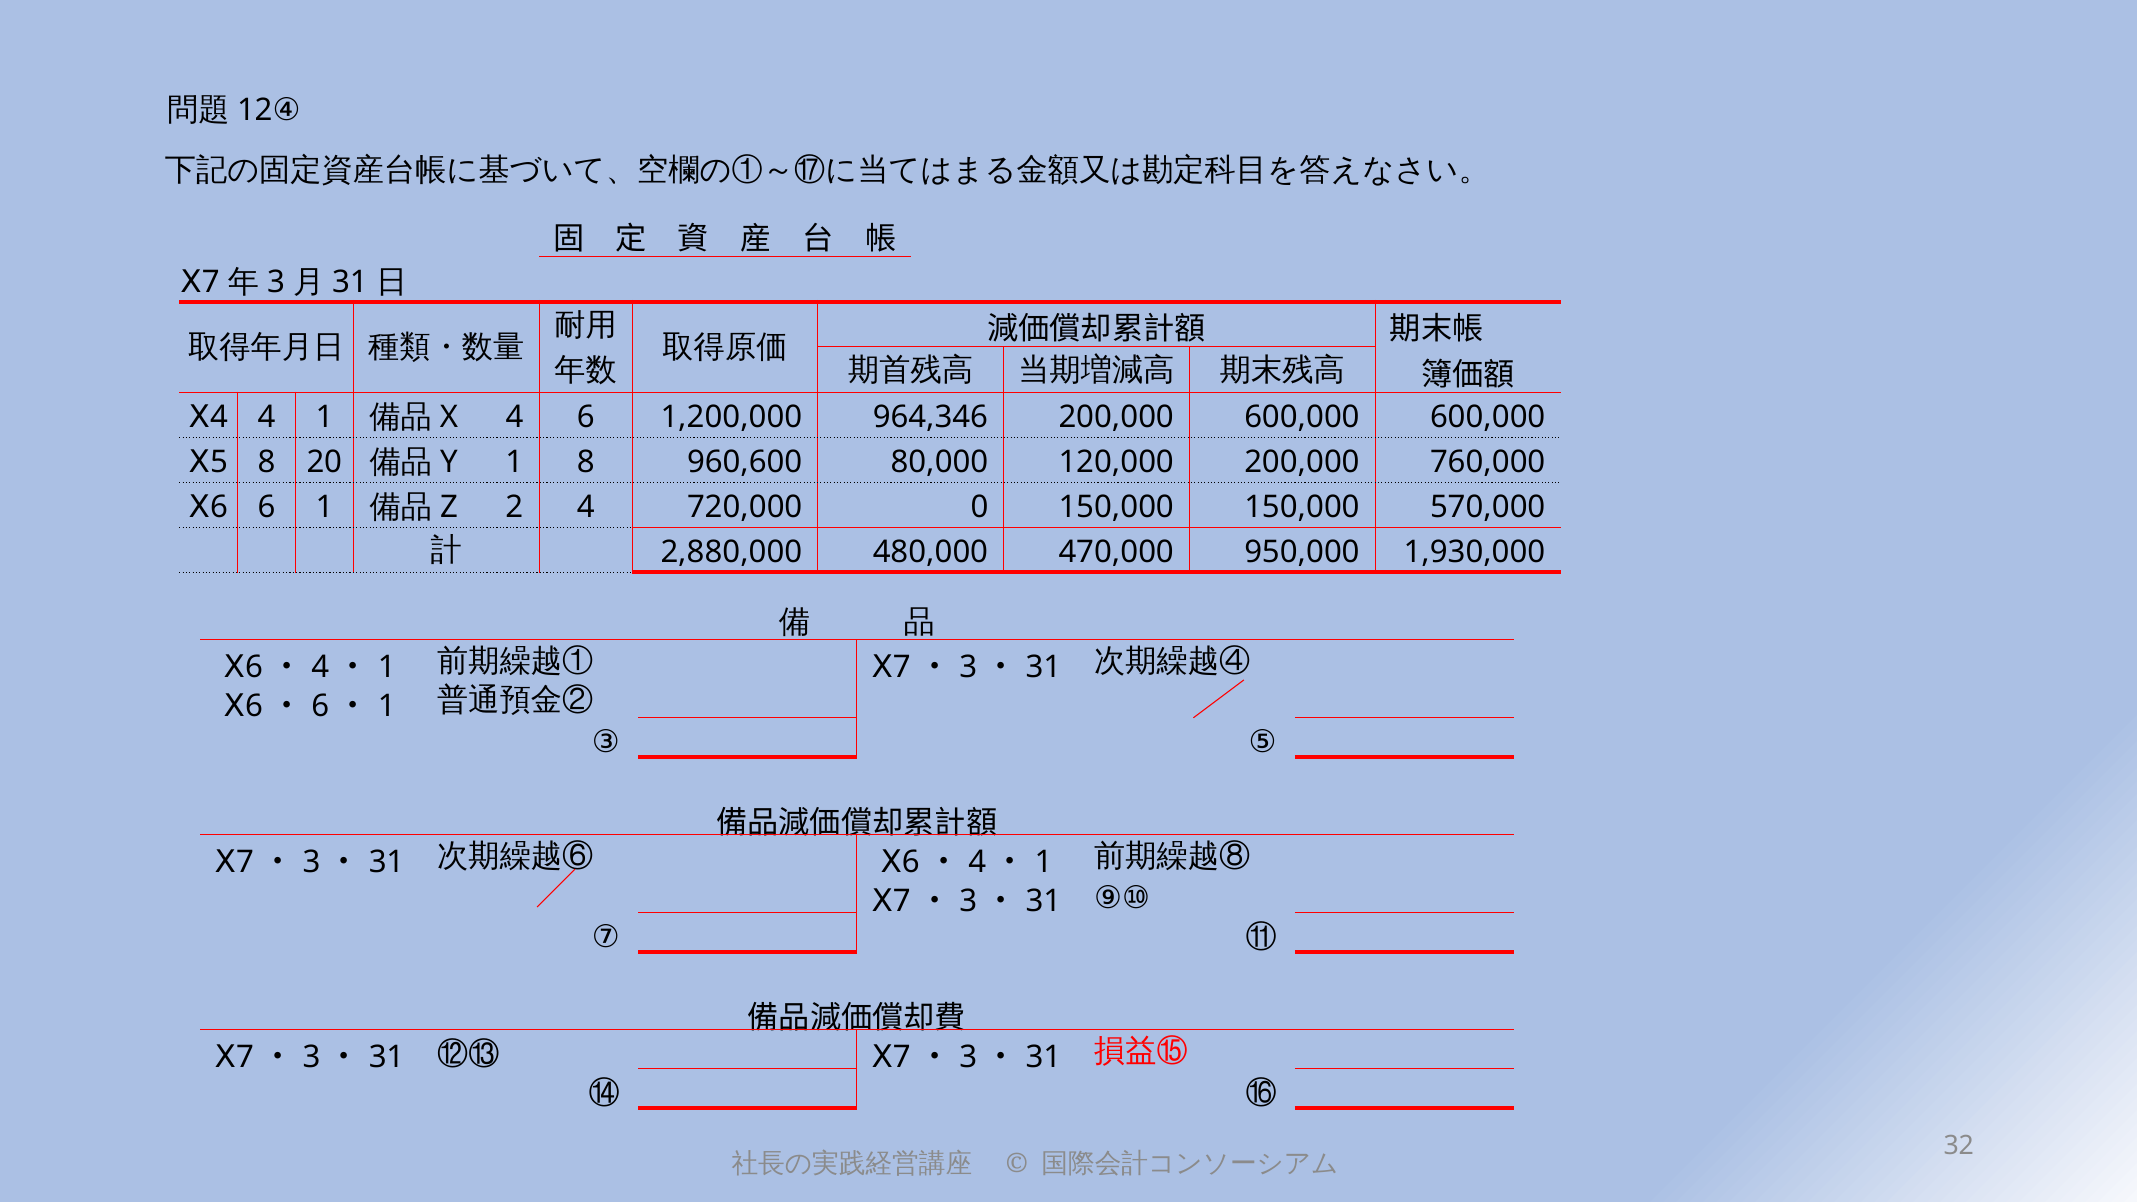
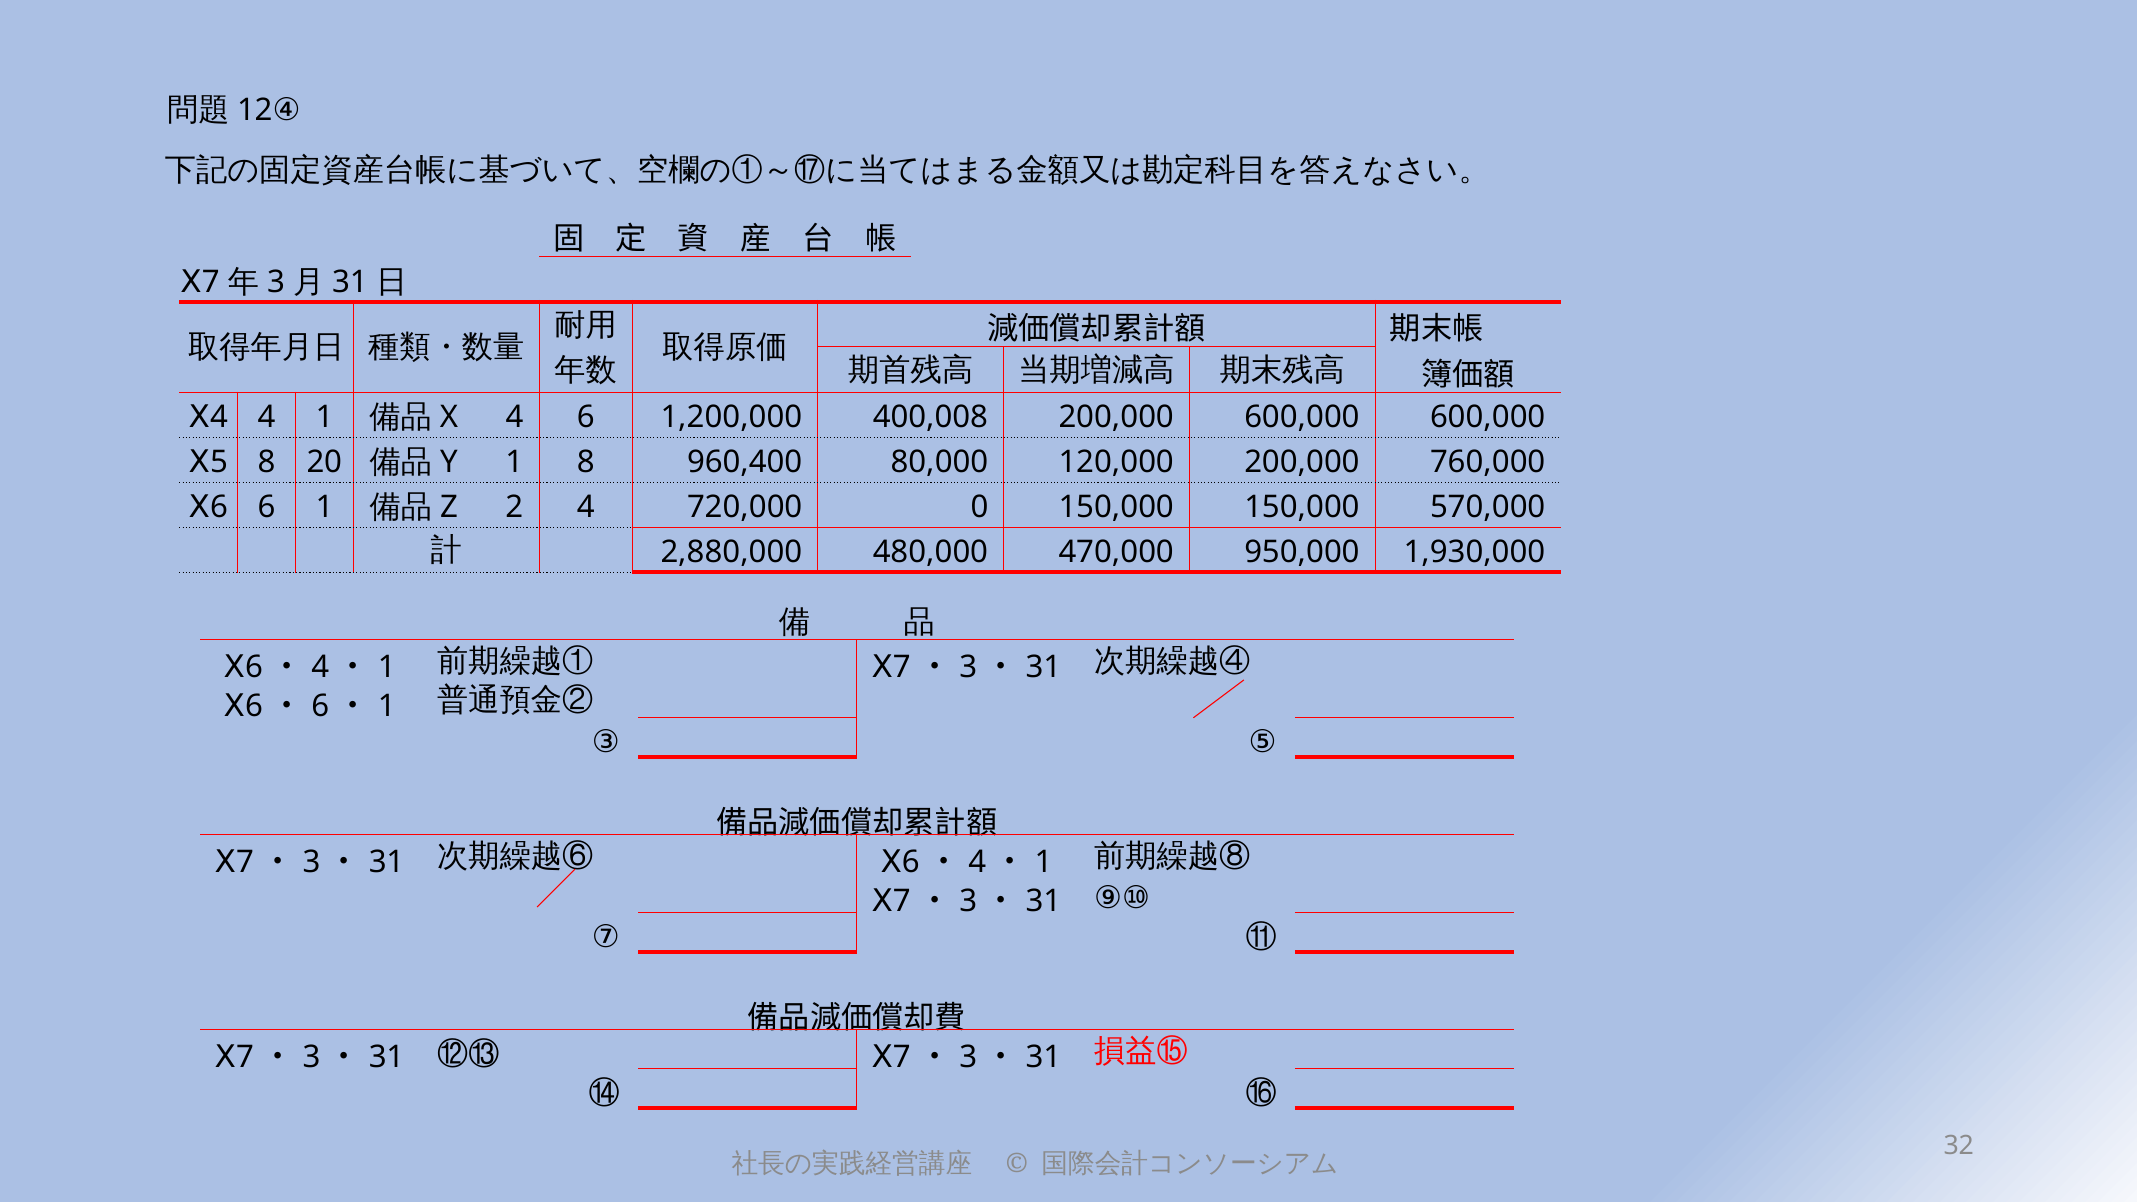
964,346: 964,346 -> 400,008
960,600: 960,600 -> 960,400
